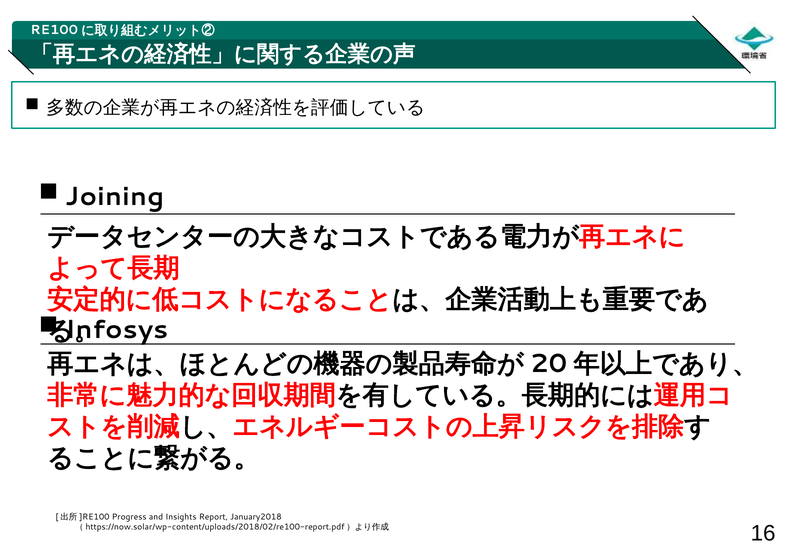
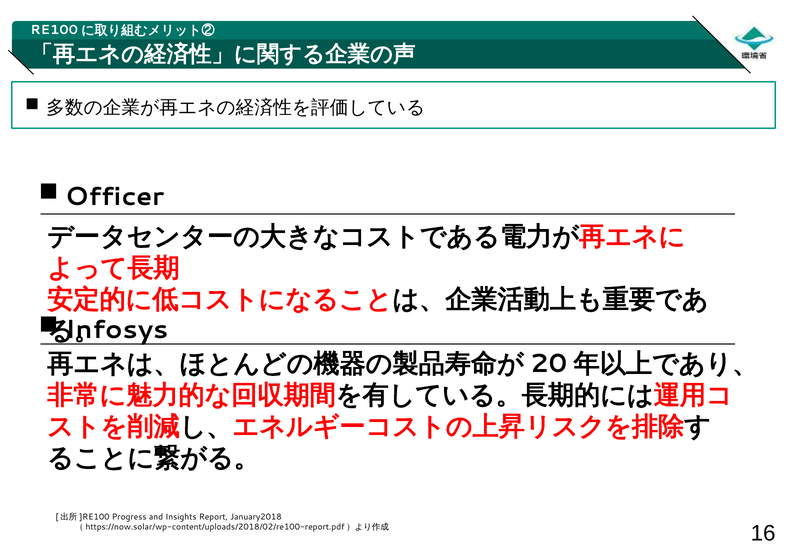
Joining: Joining -> Officer
